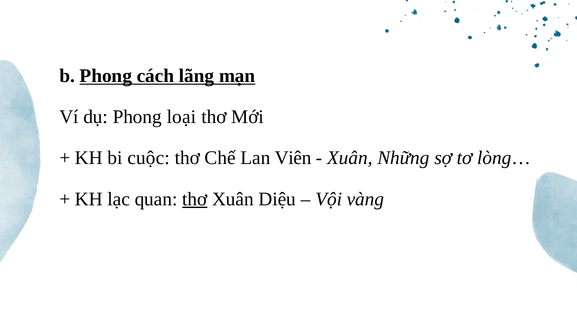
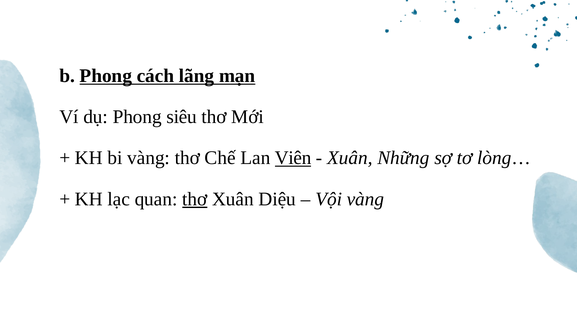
loại: loại -> siêu
bi cuộc: cuộc -> vàng
Viên underline: none -> present
